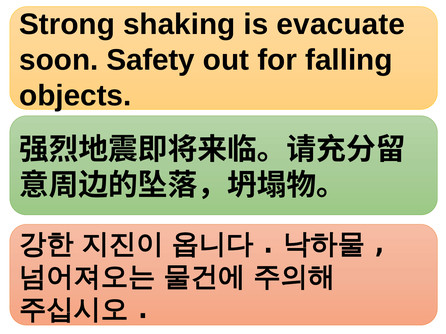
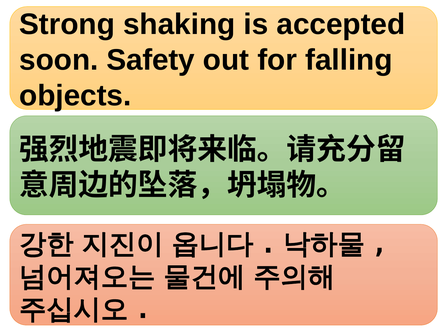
evacuate: evacuate -> accepted
